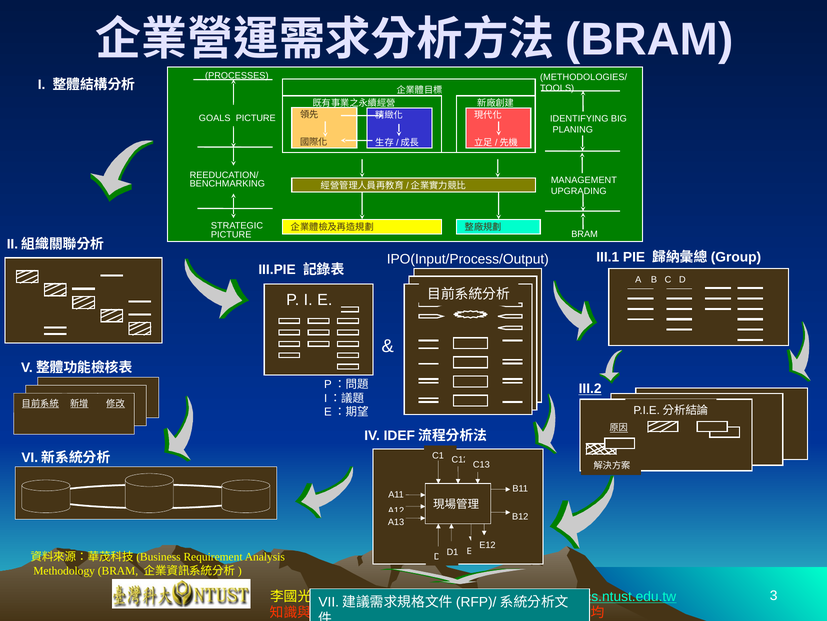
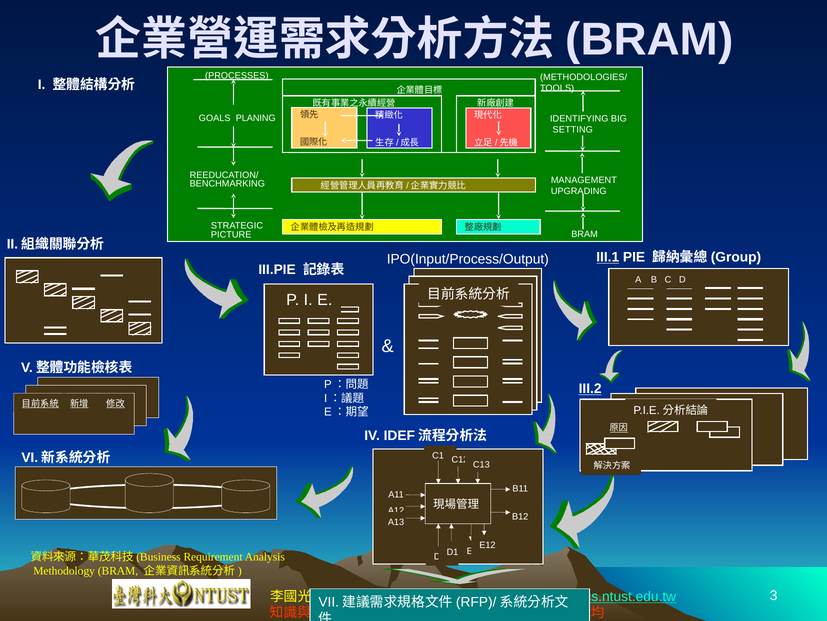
GOALS PICTURE: PICTURE -> PLANING
PLANING: PLANING -> SETTING
III.1 underline: none -> present
